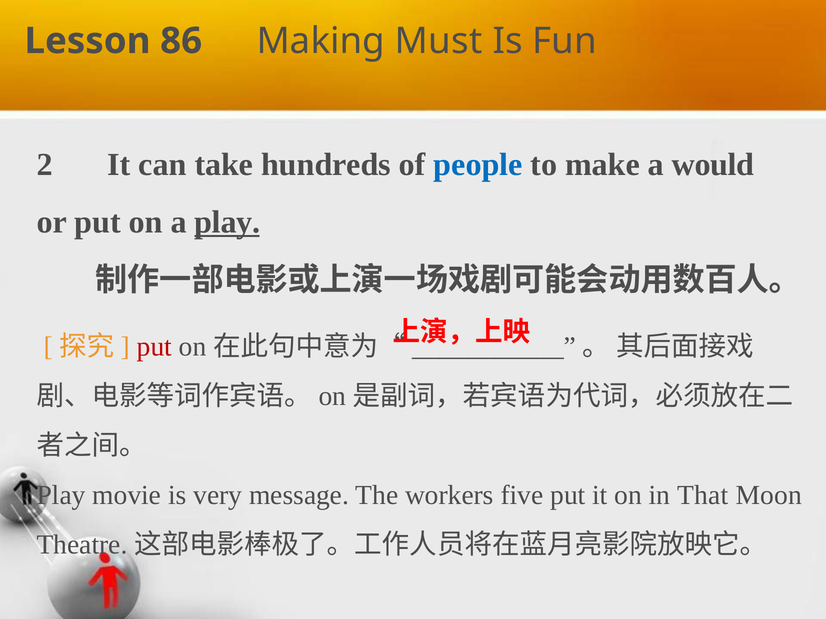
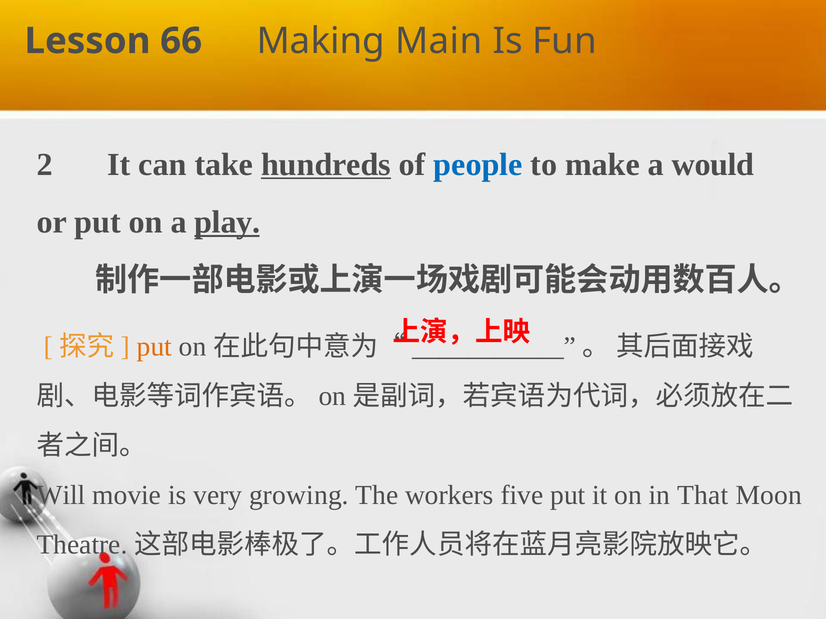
86: 86 -> 66
Must: Must -> Main
hundreds underline: none -> present
put at (154, 347) colour: red -> orange
Play at (61, 496): Play -> Will
message: message -> growing
